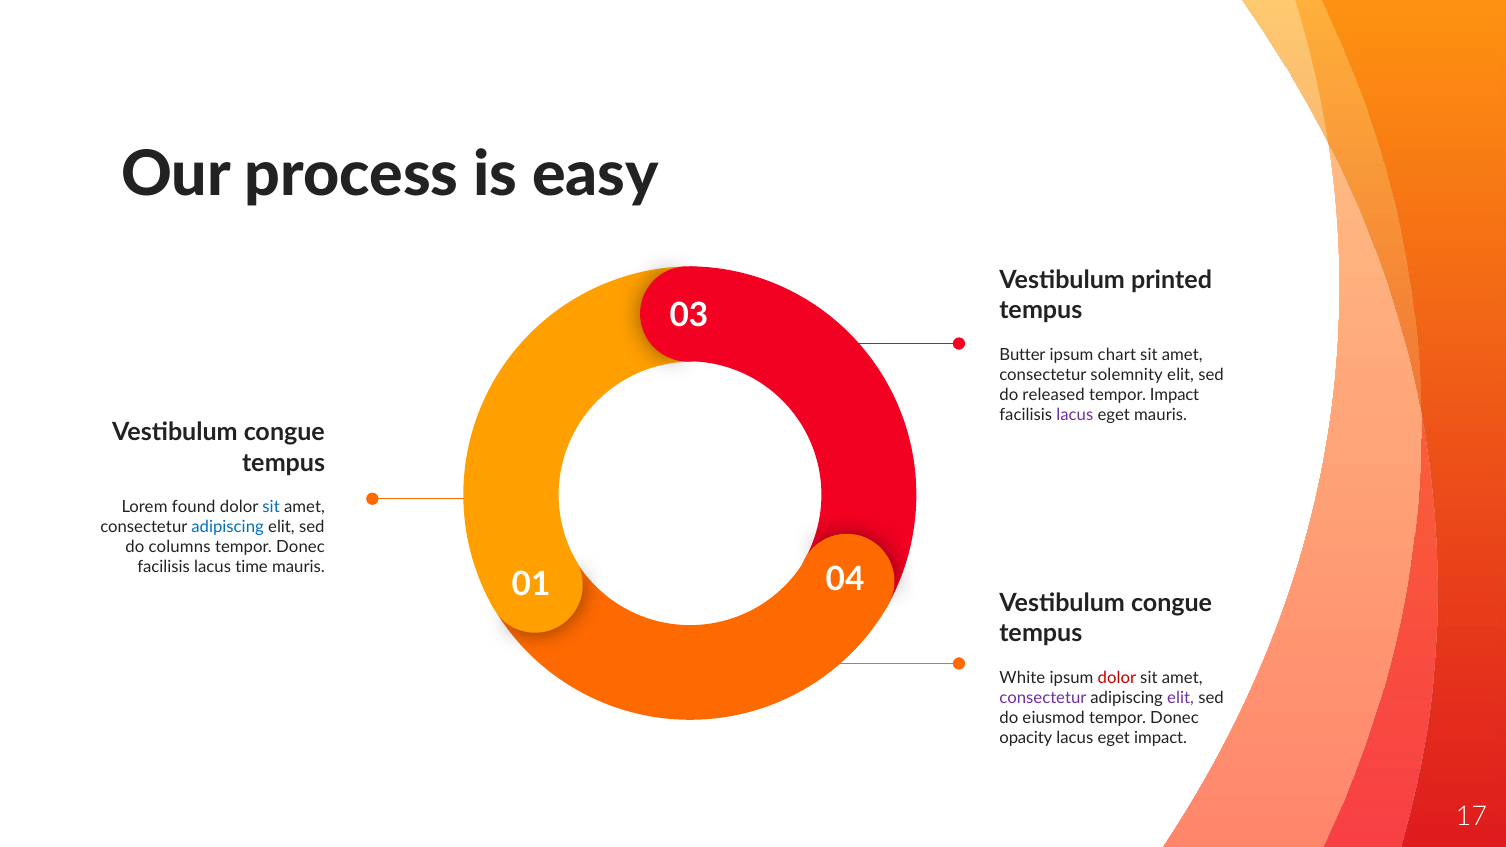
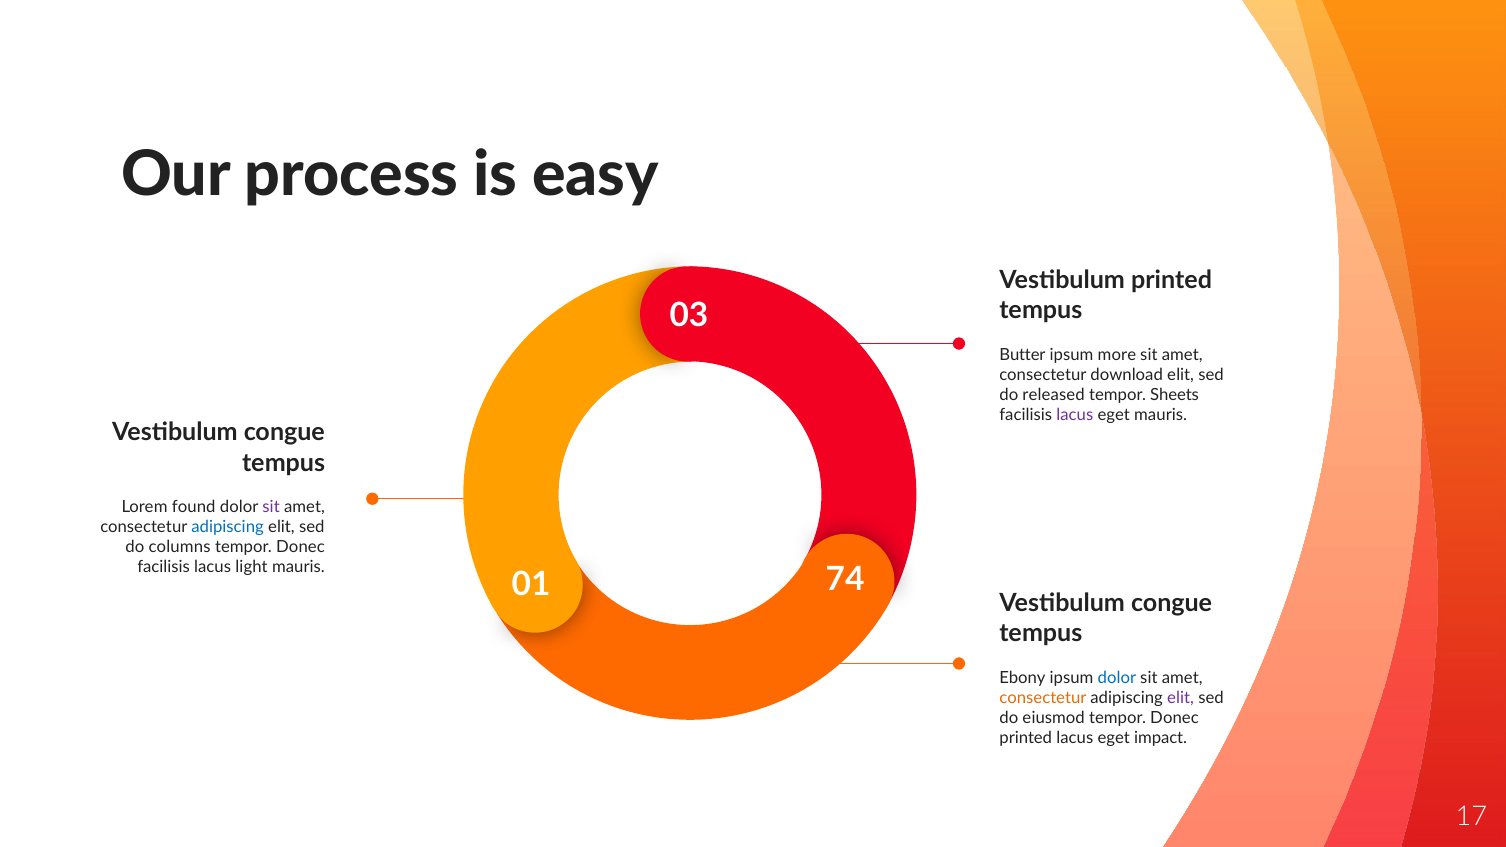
chart: chart -> more
solemnity: solemnity -> download
tempor Impact: Impact -> Sheets
sit at (271, 507) colour: blue -> purple
time: time -> light
04: 04 -> 74
White: White -> Ebony
dolor at (1117, 678) colour: red -> blue
consectetur at (1043, 698) colour: purple -> orange
opacity at (1026, 738): opacity -> printed
